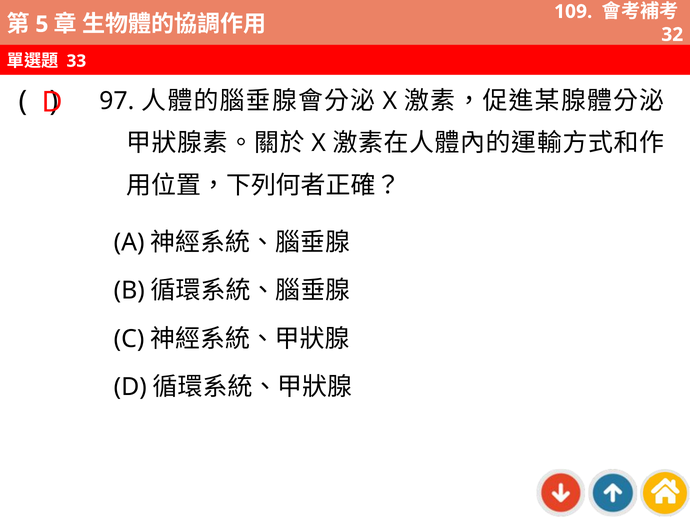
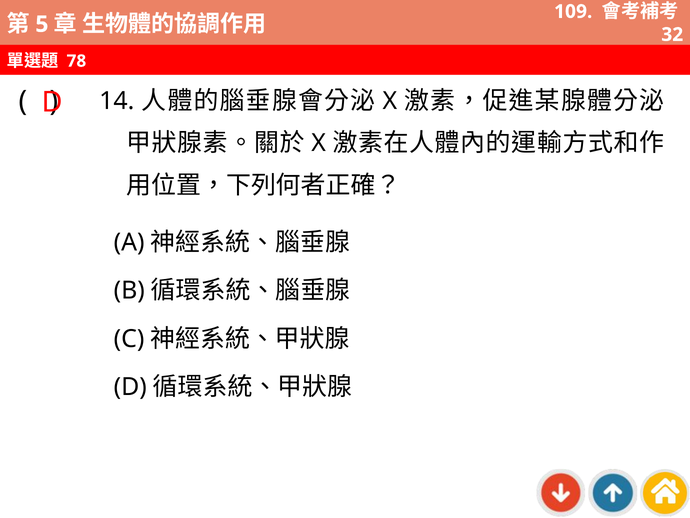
33: 33 -> 78
97: 97 -> 14
